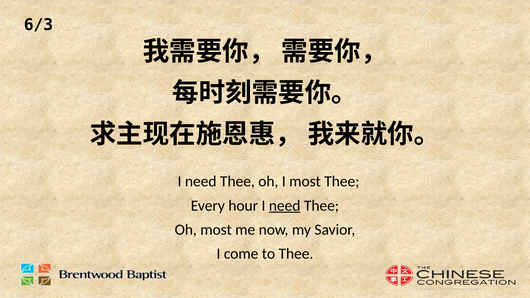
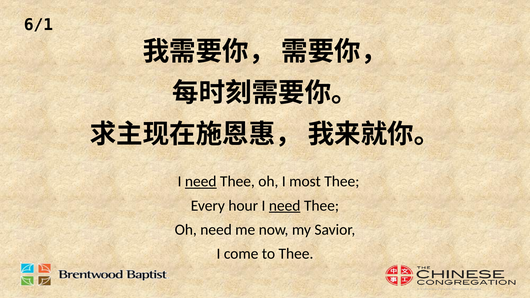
6/3: 6/3 -> 6/1
need at (201, 182) underline: none -> present
Oh most: most -> need
